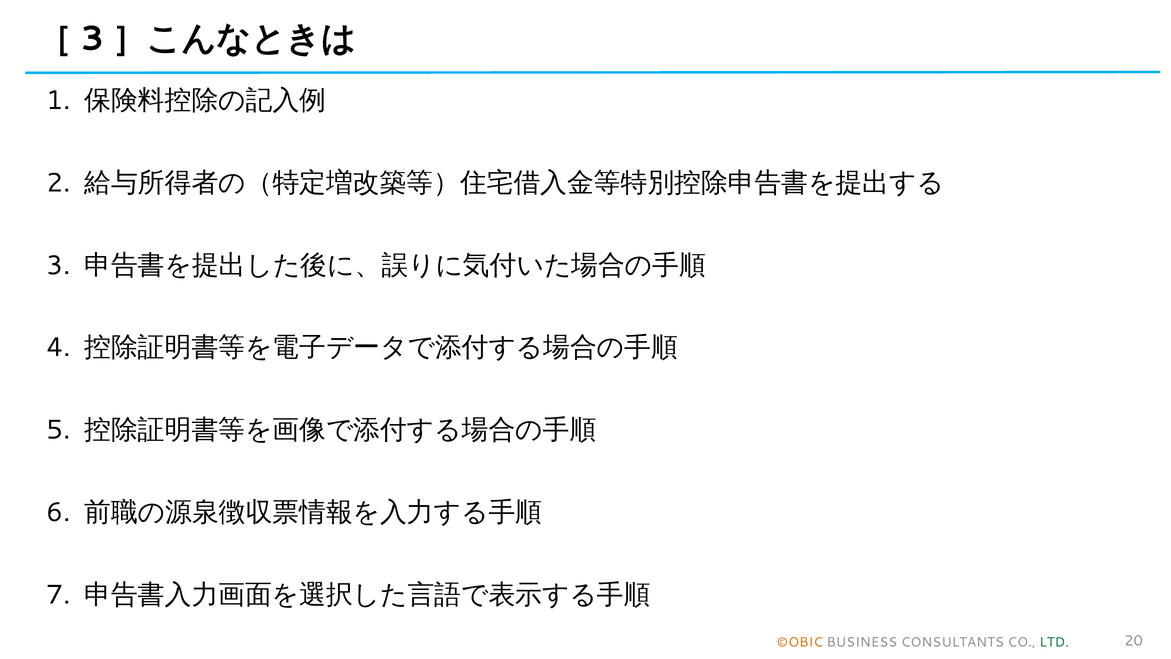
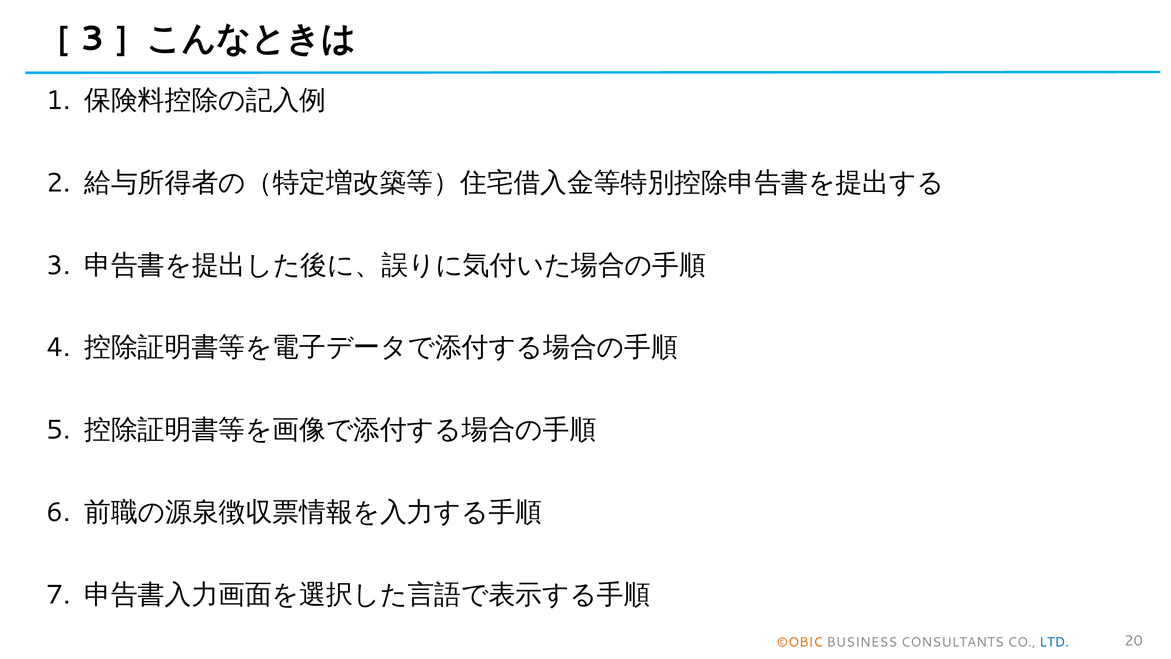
LTD colour: green -> blue
